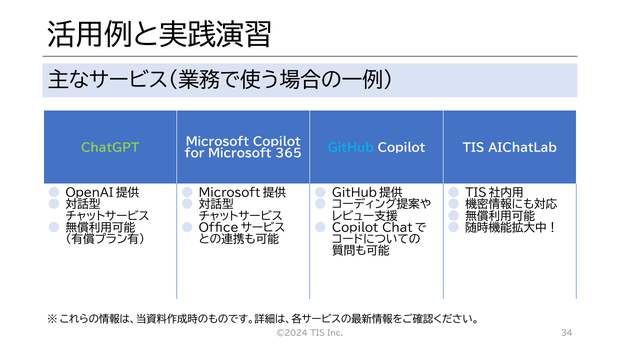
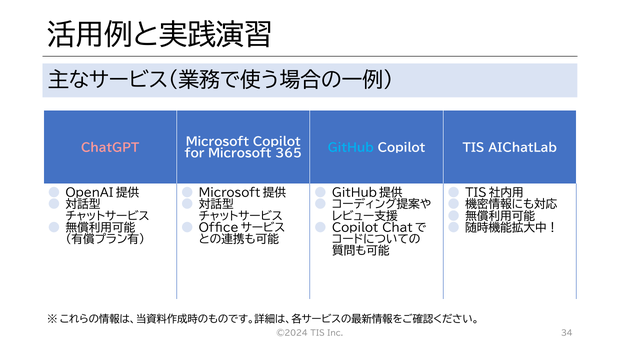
ChatGPT colour: light green -> pink
